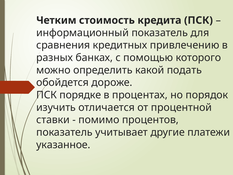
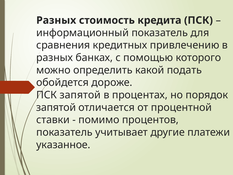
Четким at (56, 20): Четким -> Разных
ПСК порядке: порядке -> запятой
изучить at (56, 107): изучить -> запятой
